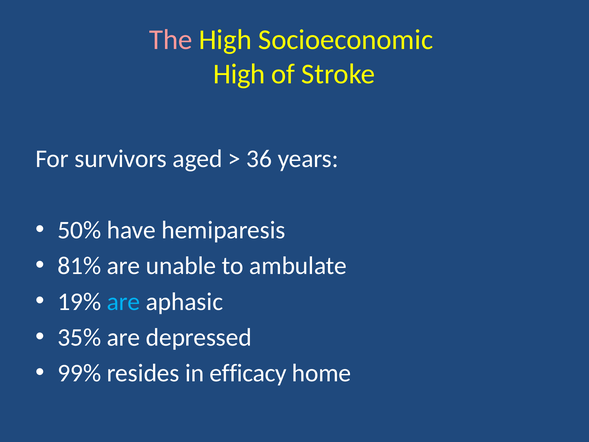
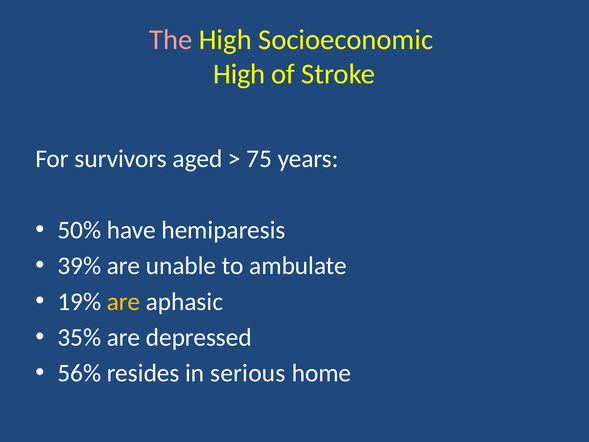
36: 36 -> 75
81%: 81% -> 39%
are at (124, 301) colour: light blue -> yellow
99%: 99% -> 56%
efficacy: efficacy -> serious
